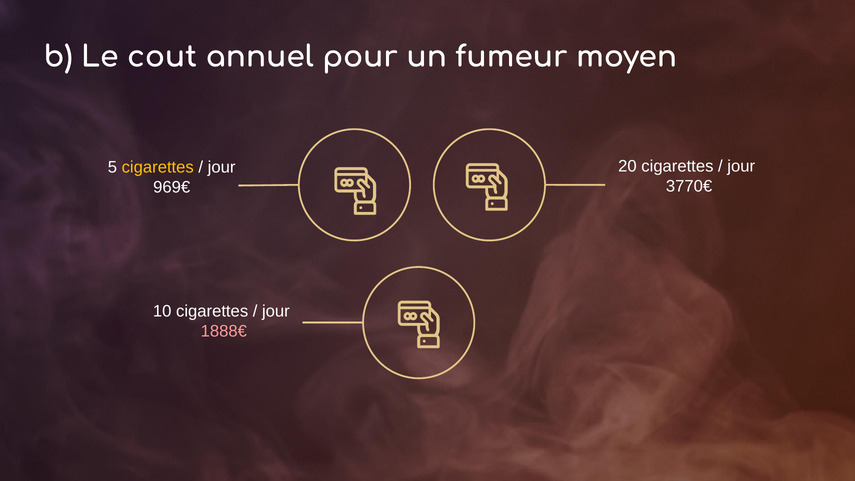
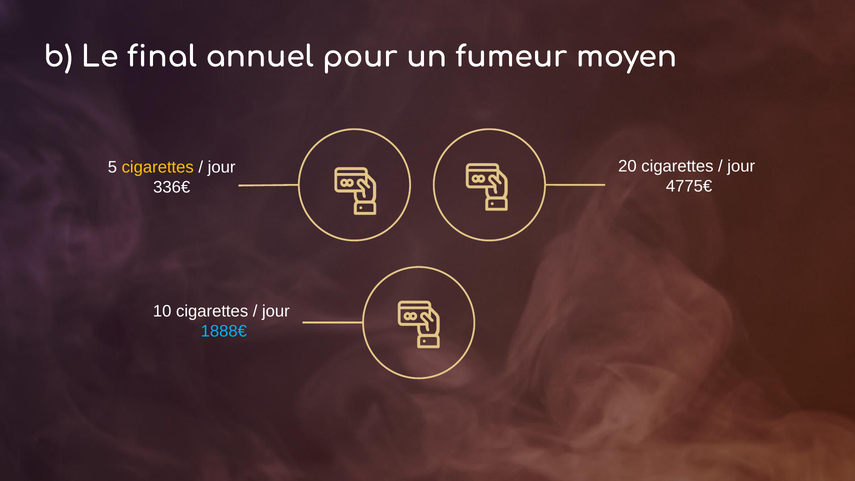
cout: cout -> final
3770€: 3770€ -> 4775€
969€: 969€ -> 336€
1888€ colour: pink -> light blue
